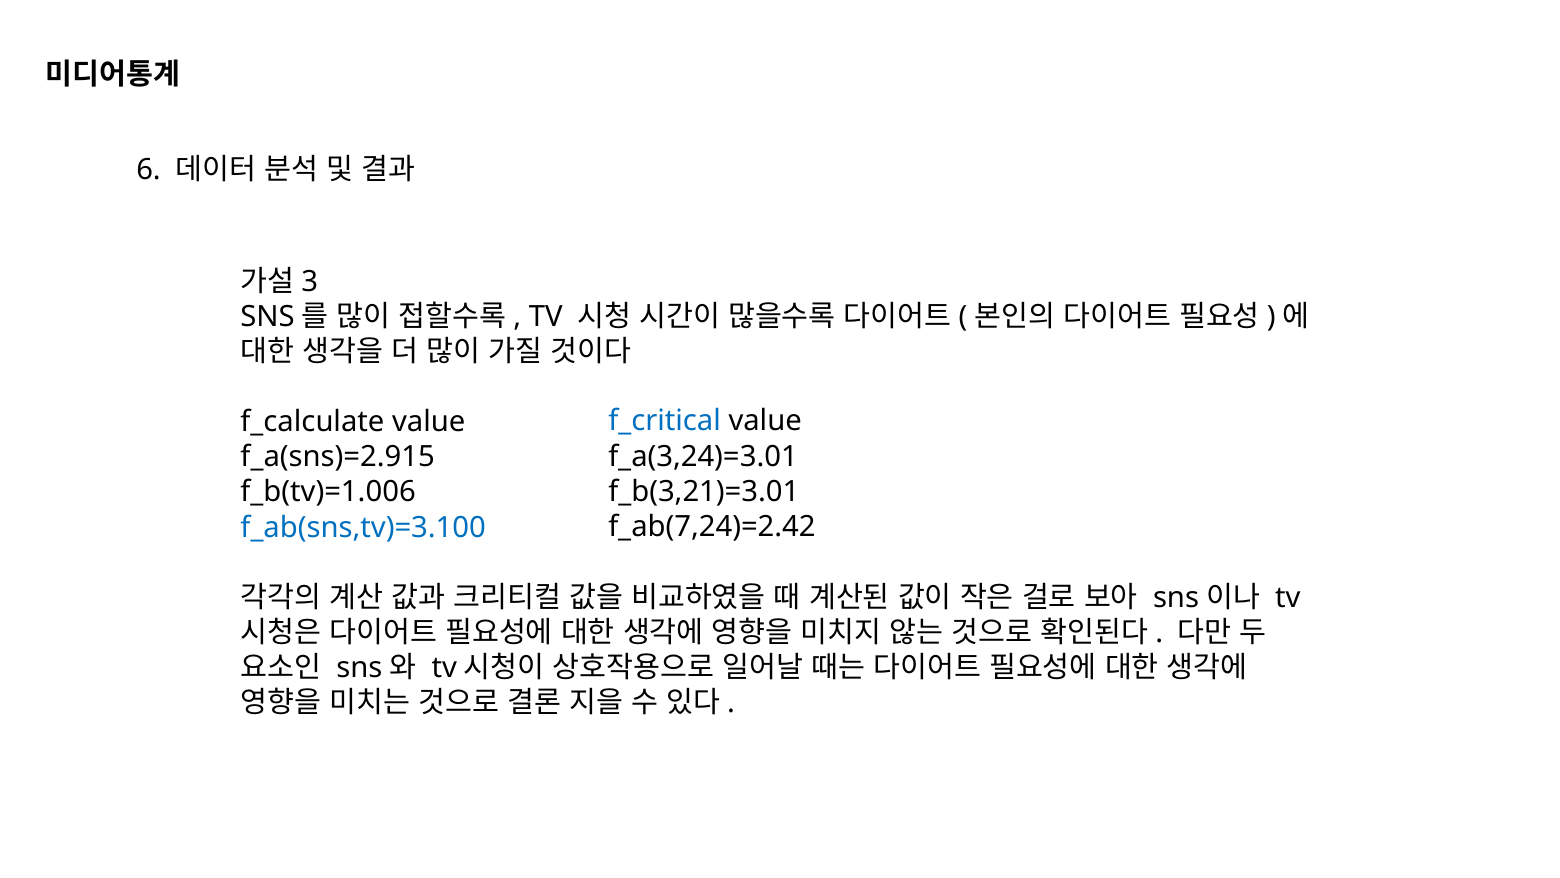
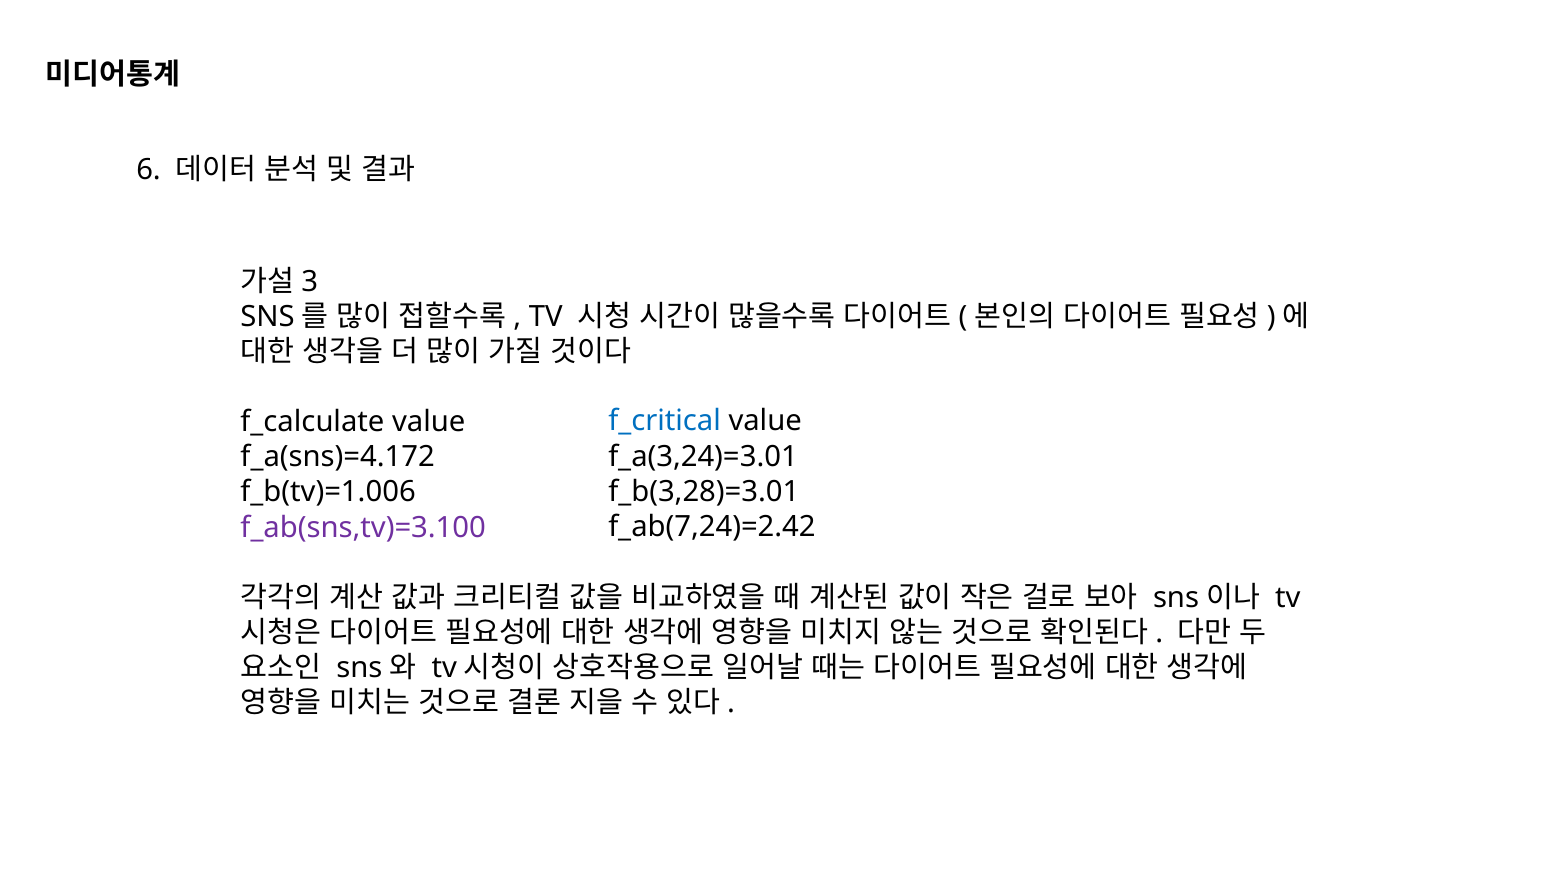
f_a(sns)=2.915: f_a(sns)=2.915 -> f_a(sns)=4.172
f_b(3,21)=3.01: f_b(3,21)=3.01 -> f_b(3,28)=3.01
f_ab(sns,tv)=3.100 colour: blue -> purple
